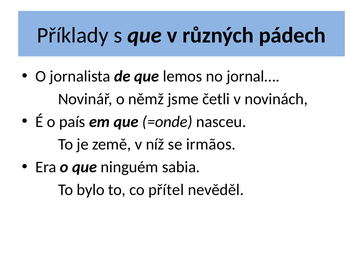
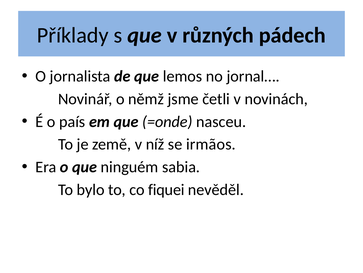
přítel: přítel -> fiquei
